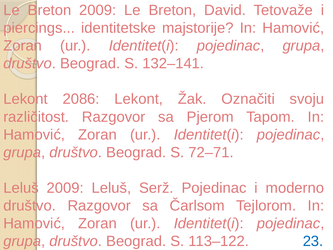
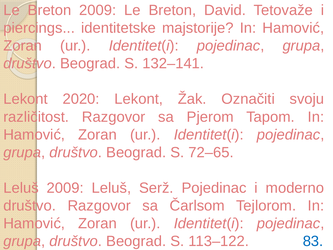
2086: 2086 -> 2020
72–71: 72–71 -> 72–65
23: 23 -> 83
